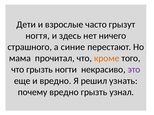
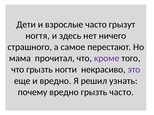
синие: синие -> самое
кроме colour: orange -> purple
грызть узнал: узнал -> часто
